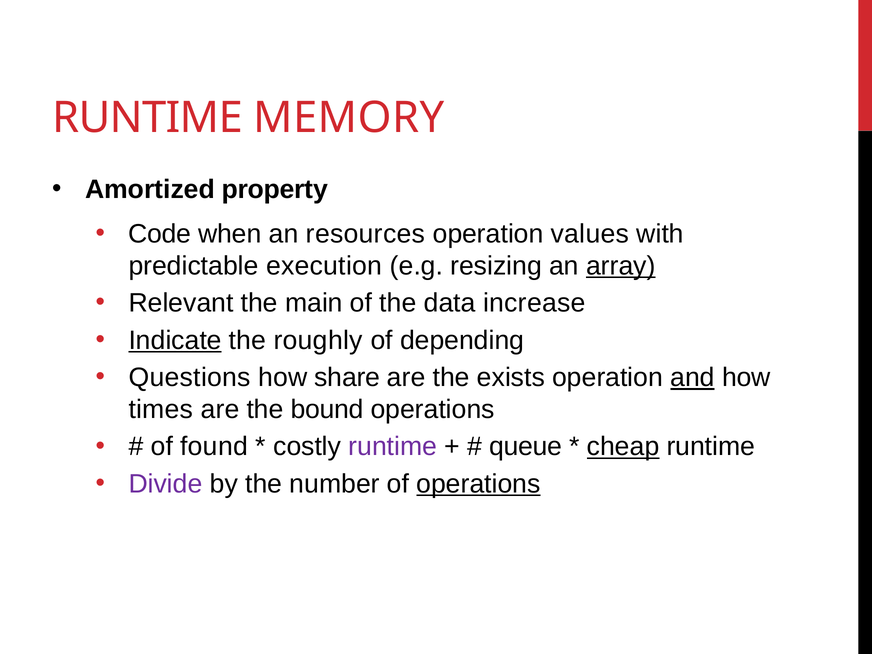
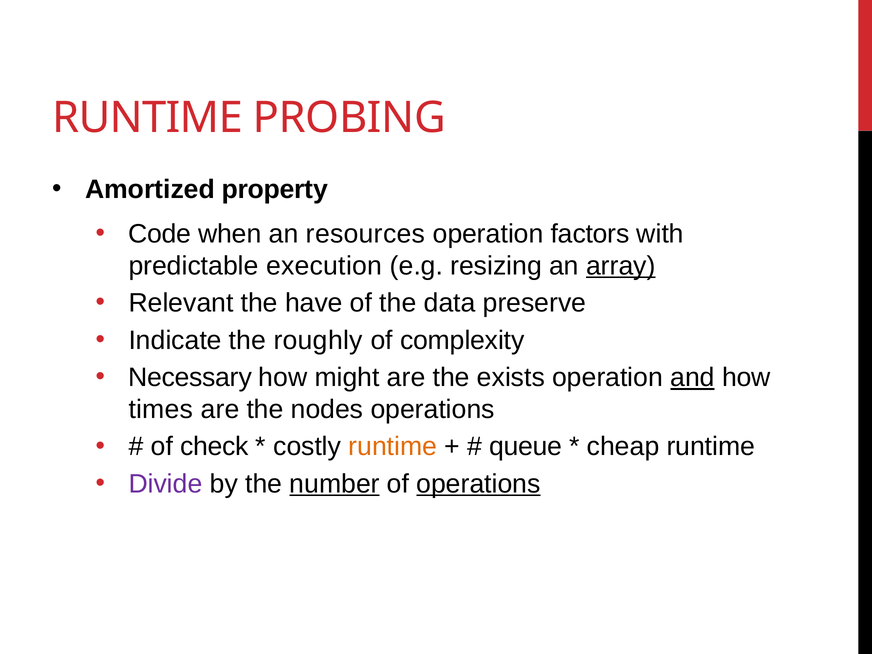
MEMORY: MEMORY -> PROBING
values: values -> factors
main: main -> have
increase: increase -> preserve
Indicate underline: present -> none
depending: depending -> complexity
Questions: Questions -> Necessary
share: share -> might
bound: bound -> nodes
found: found -> check
runtime at (393, 447) colour: purple -> orange
cheap underline: present -> none
number underline: none -> present
